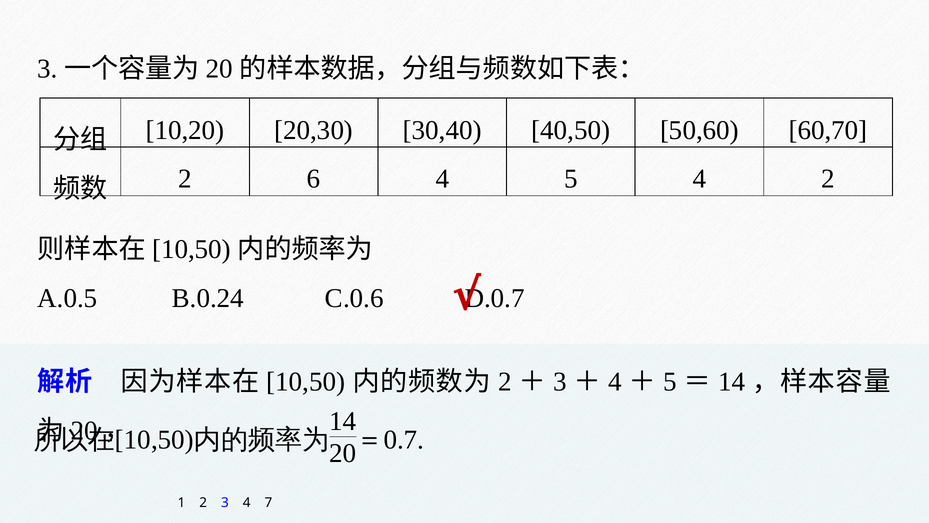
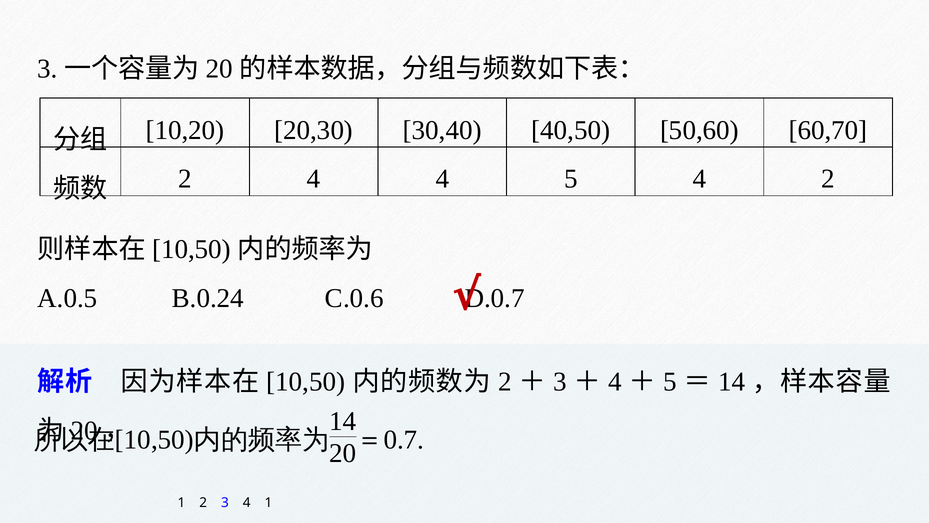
2 6: 6 -> 4
4 7: 7 -> 1
